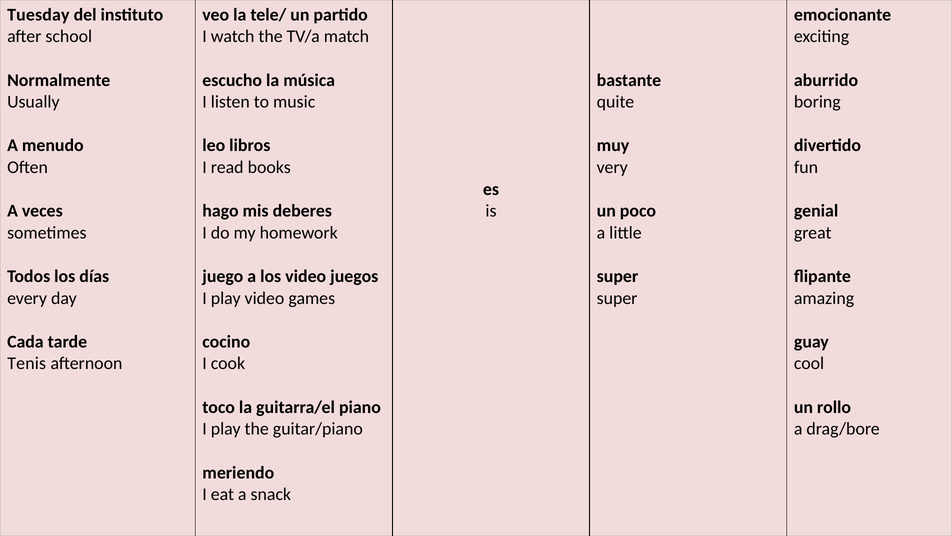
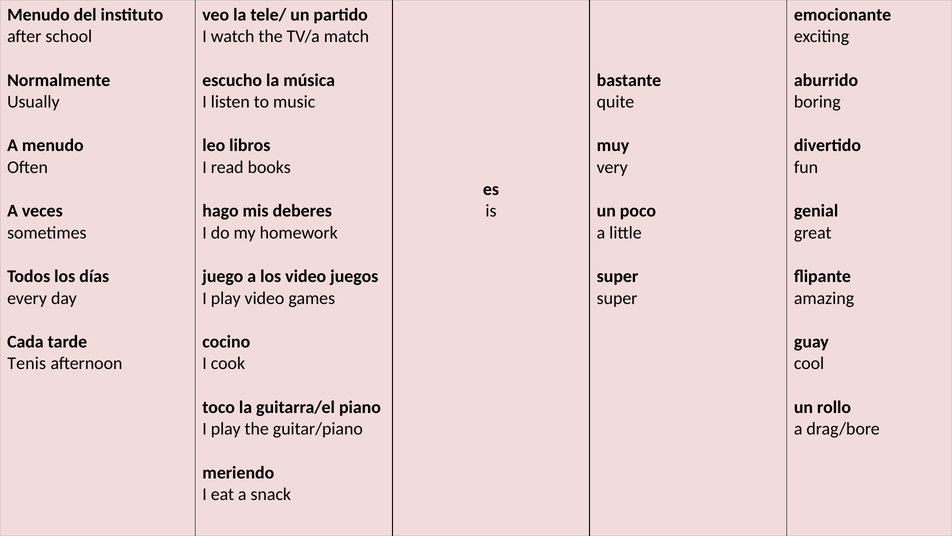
Tuesday at (38, 15): Tuesday -> Menudo
